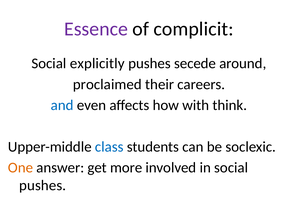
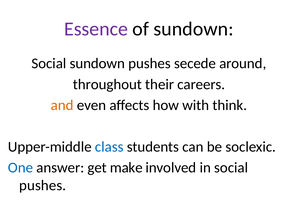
of complicit: complicit -> sundown
Social explicitly: explicitly -> sundown
proclaimed: proclaimed -> throughout
and colour: blue -> orange
One colour: orange -> blue
more: more -> make
